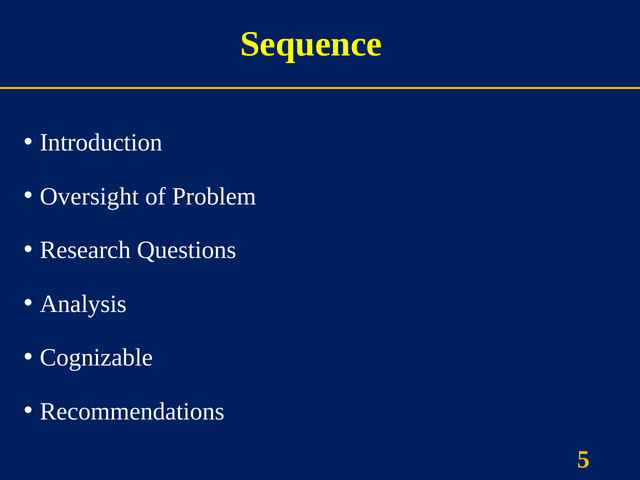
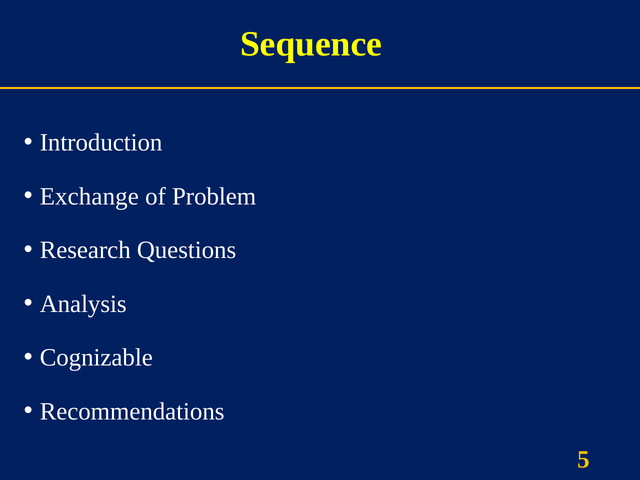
Oversight: Oversight -> Exchange
